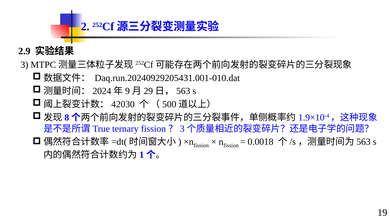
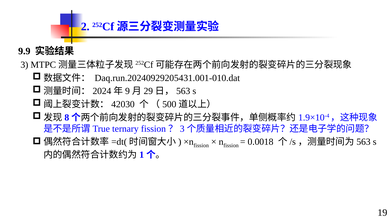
2.9: 2.9 -> 9.9
